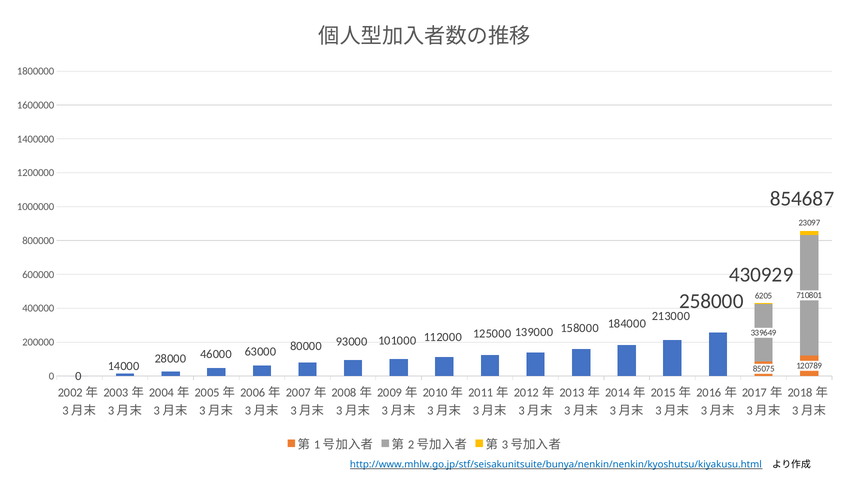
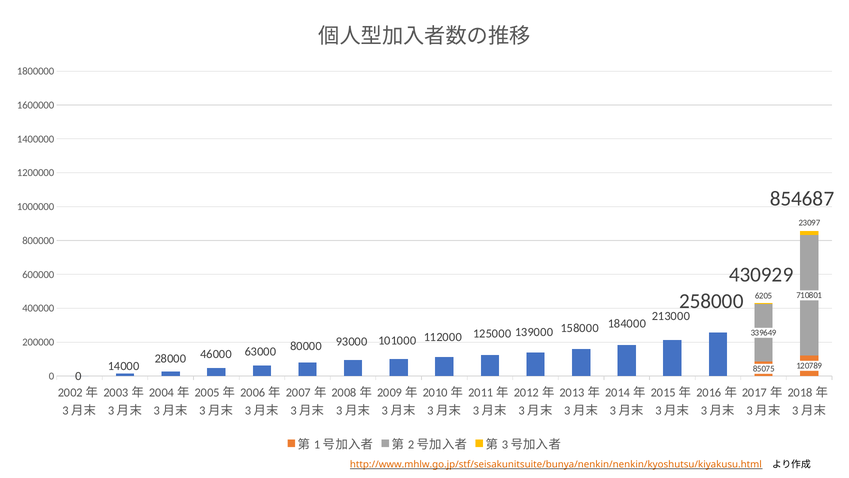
http://www.mhlw.go.jp/stf/seisakunitsuite/bunya/nenkin/nenkin/kyoshutsu/kiyakusu.html colour: blue -> orange
